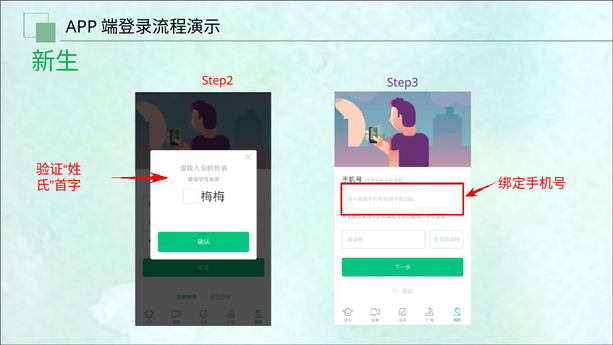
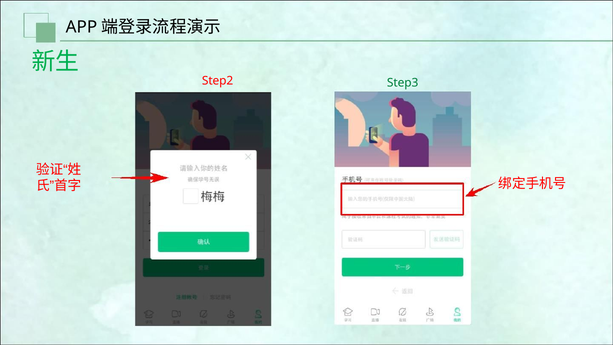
Step3 colour: purple -> green
